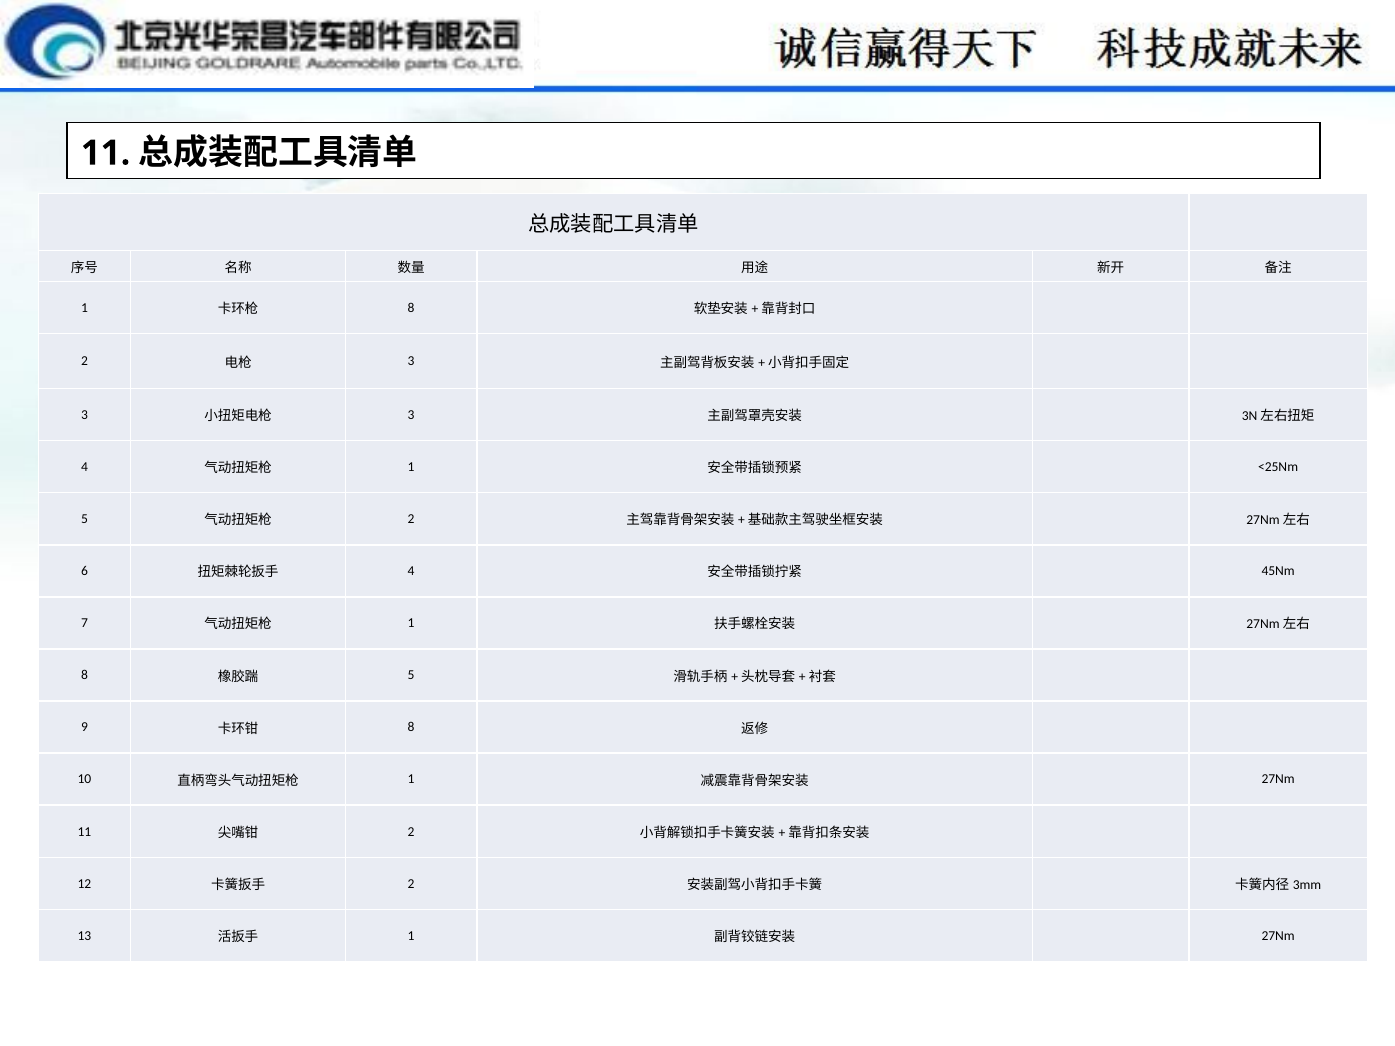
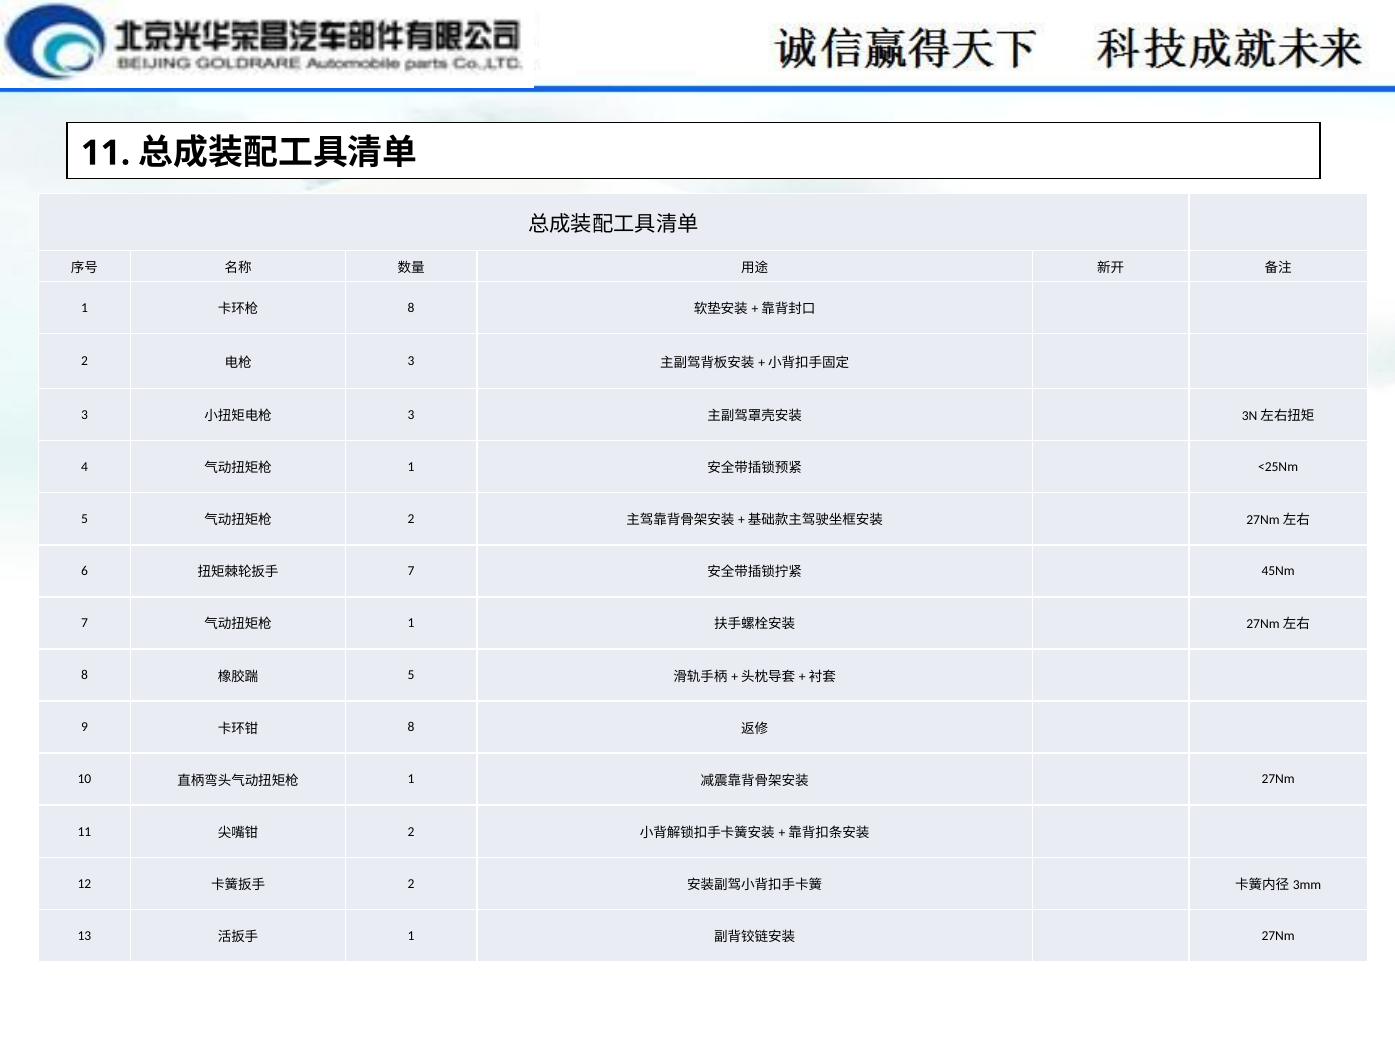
4 at (411, 571): 4 -> 7
